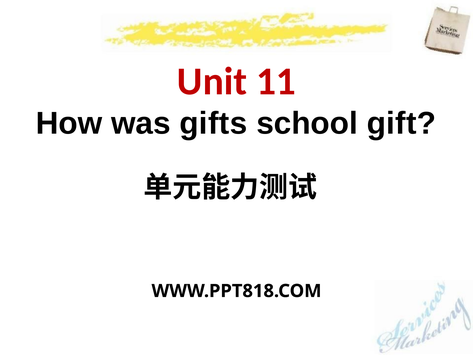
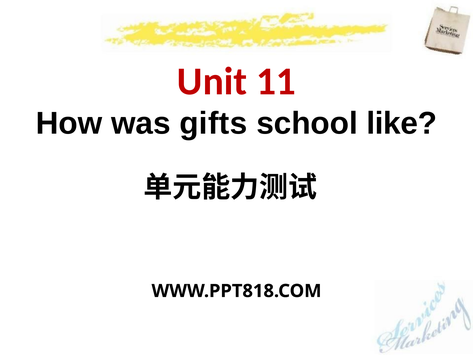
gift: gift -> like
